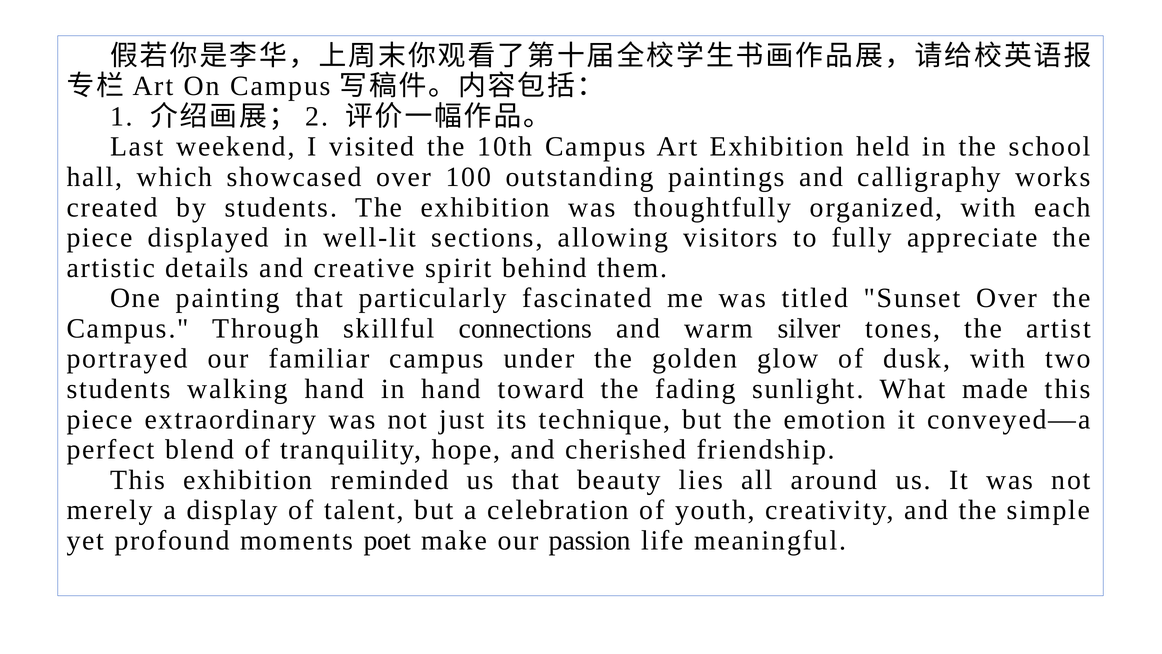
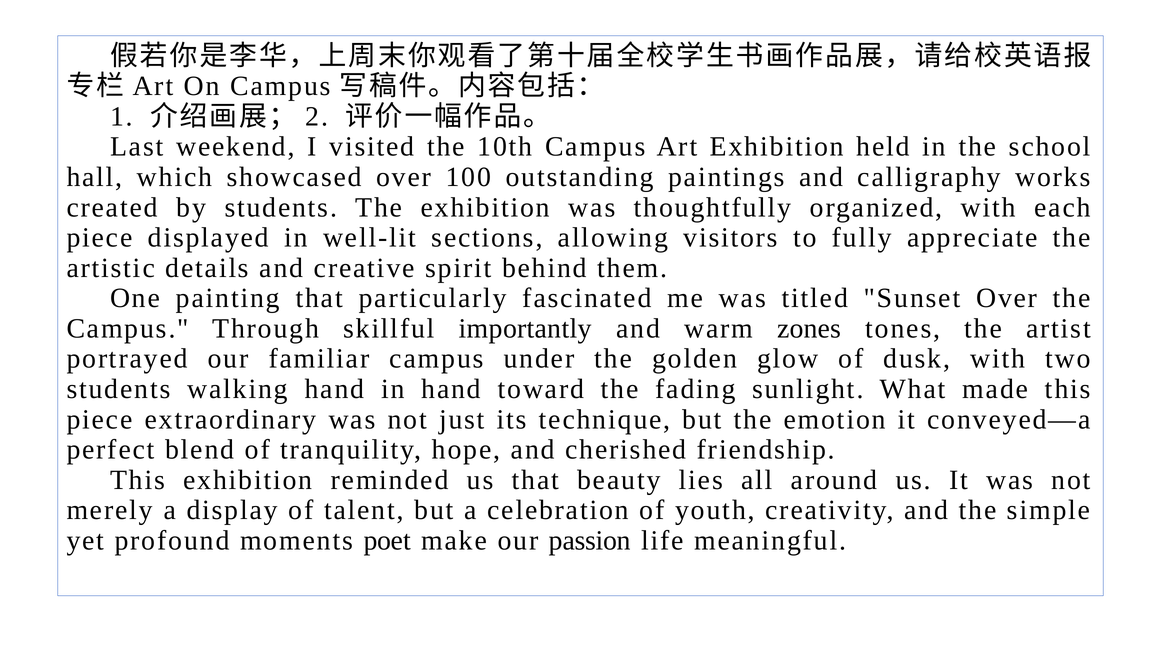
connections: connections -> importantly
silver: silver -> zones
